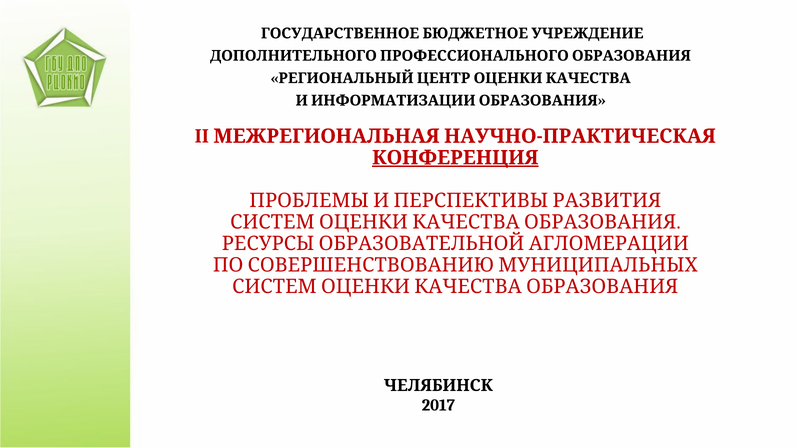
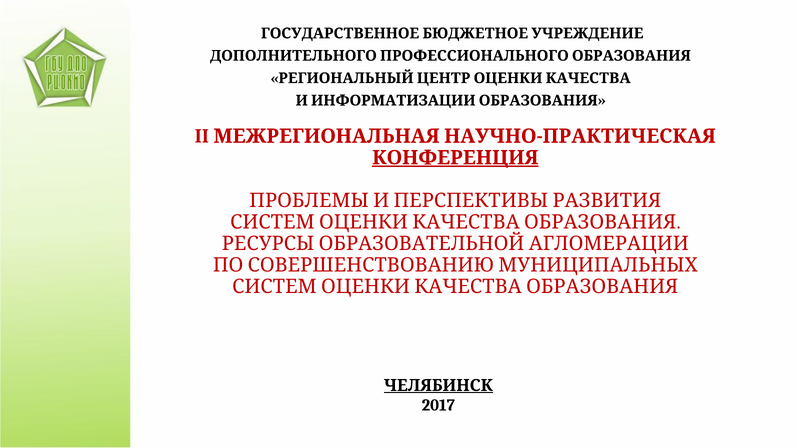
ЧЕЛЯБИНСК underline: none -> present
